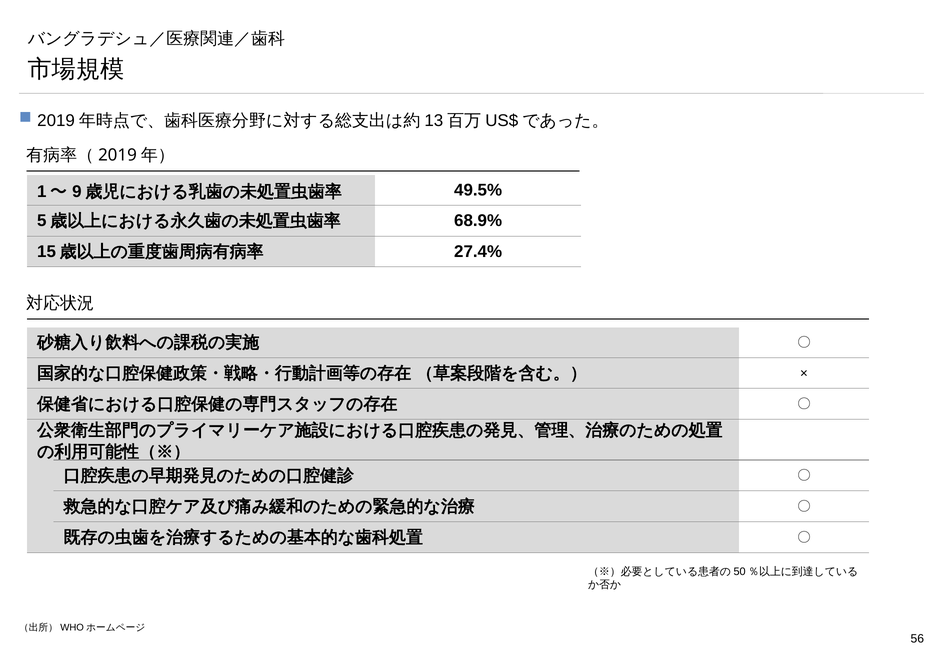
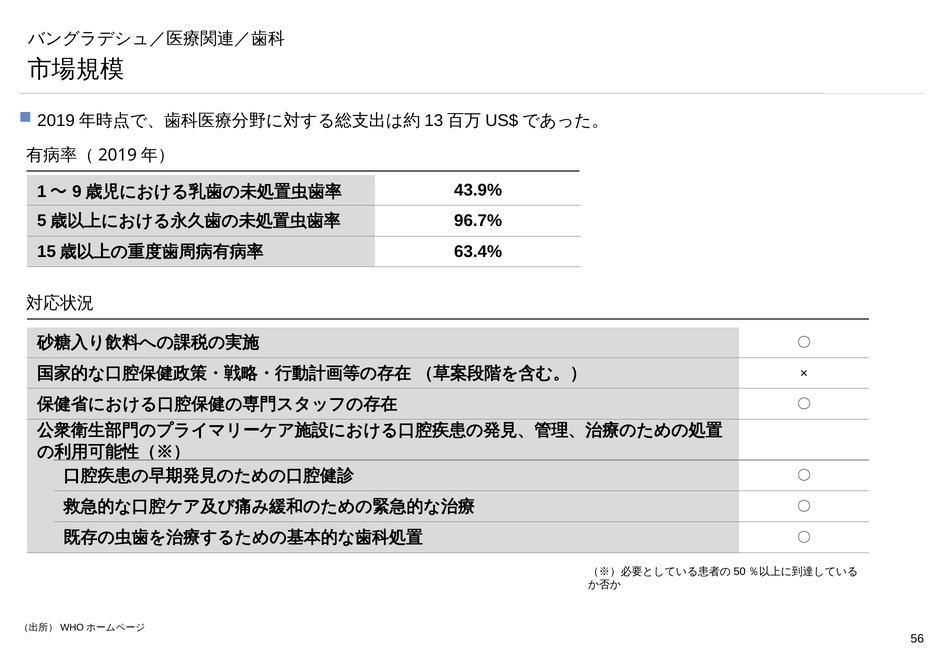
49.5%: 49.5% -> 43.9%
68.9%: 68.9% -> 96.7%
27.4%: 27.4% -> 63.4%
